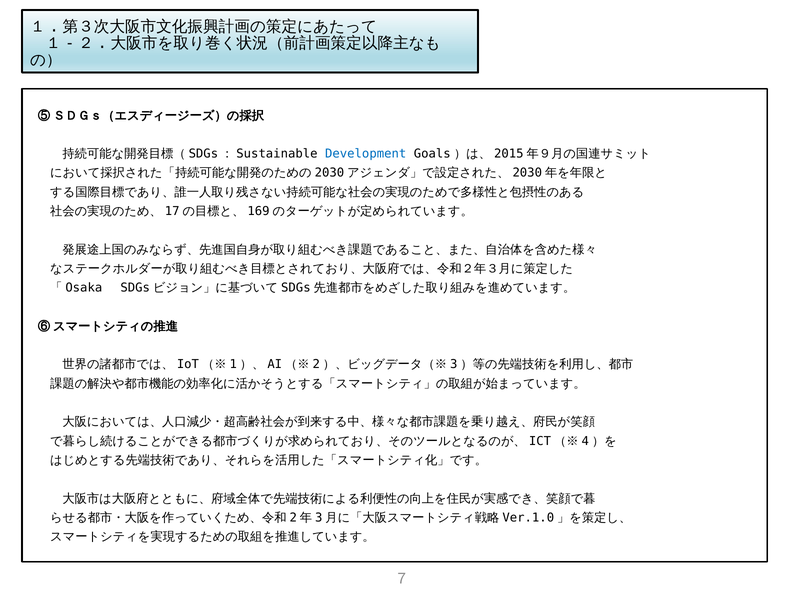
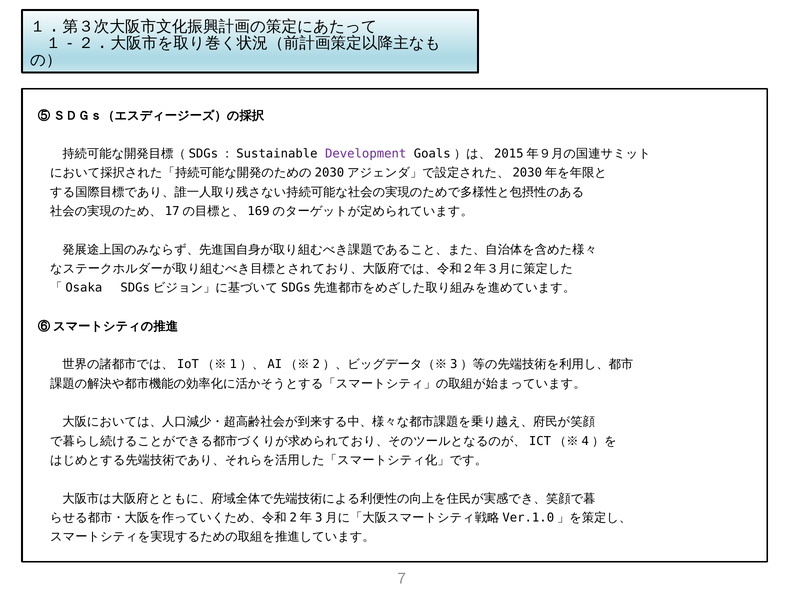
Development colour: blue -> purple
